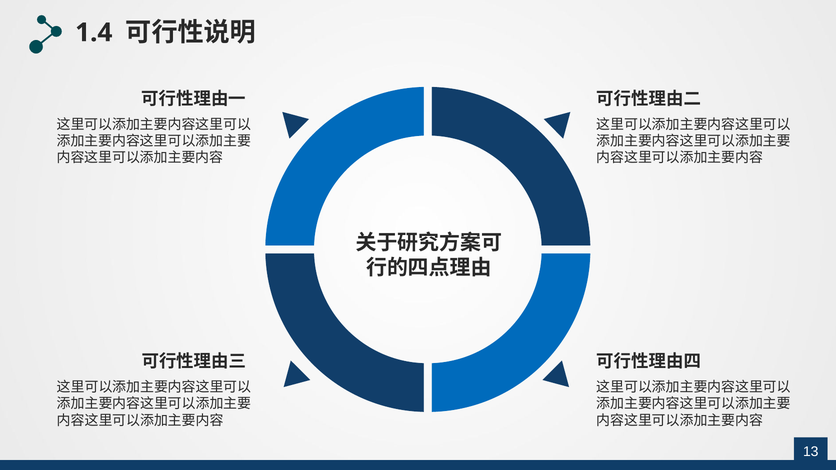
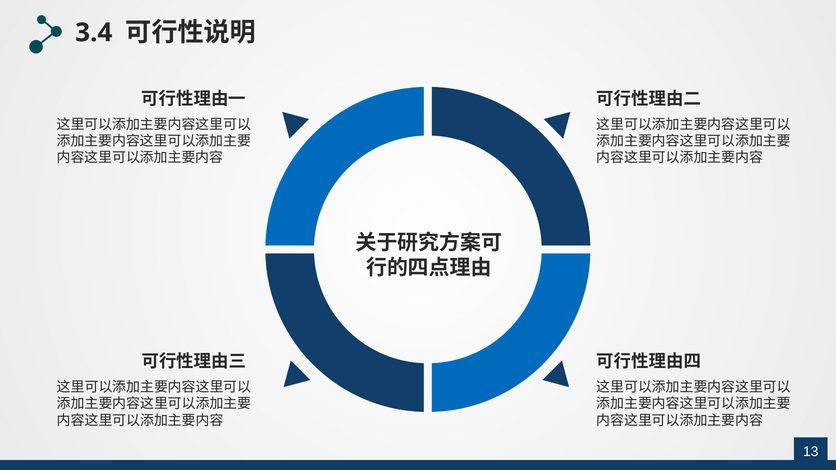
1.4: 1.4 -> 3.4
